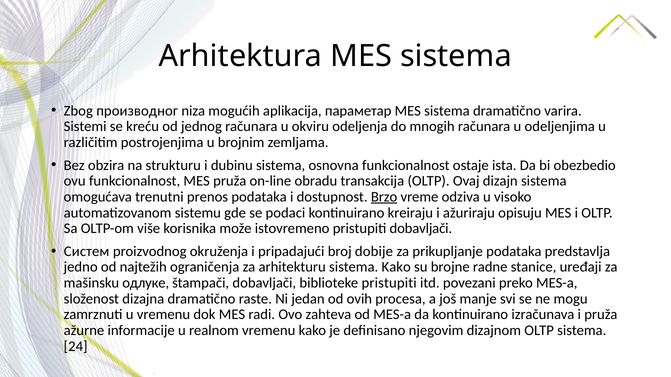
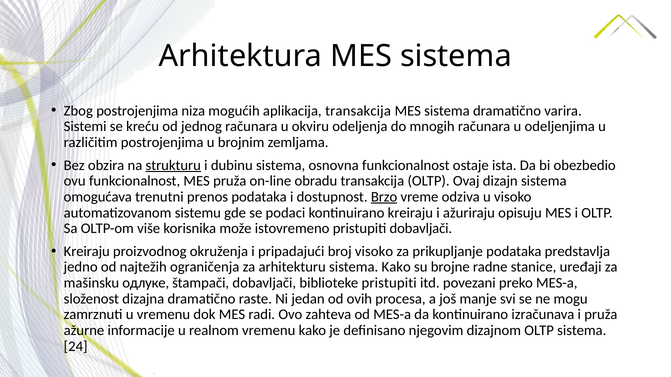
Zbog производног: производног -> postrojenjima
aplikacija параметар: параметар -> transakcija
strukturu underline: none -> present
Систем at (87, 252): Систем -> Kreiraju
broj dobije: dobije -> visoko
